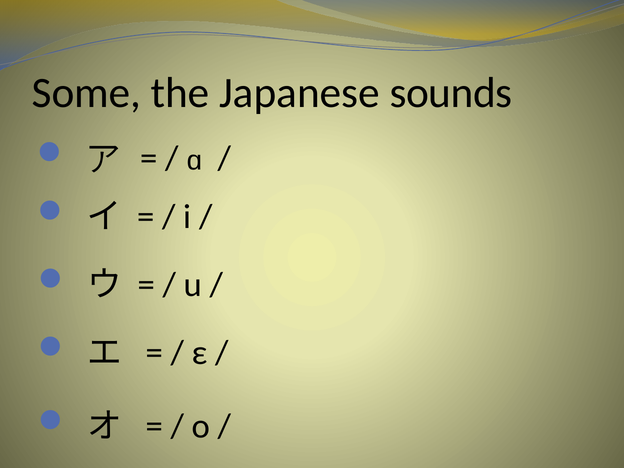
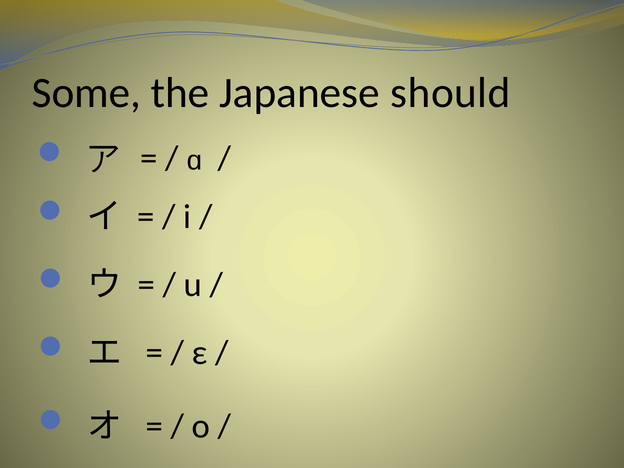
sounds: sounds -> should
